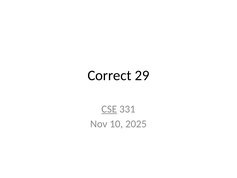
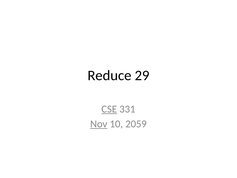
Correct: Correct -> Reduce
Nov underline: none -> present
2025: 2025 -> 2059
